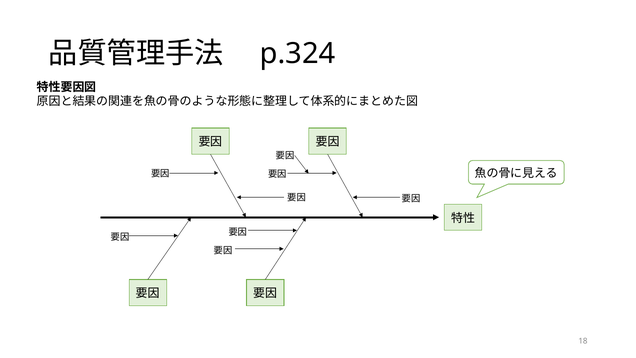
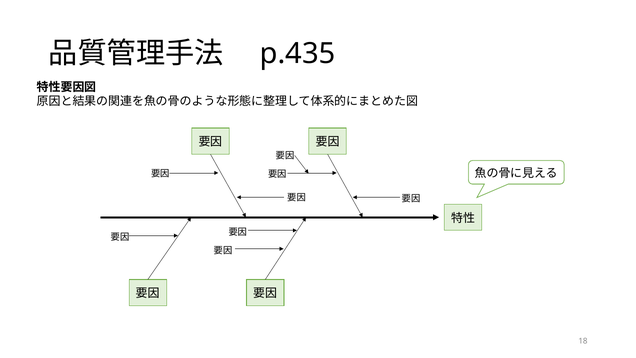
p.324: p.324 -> p.435
